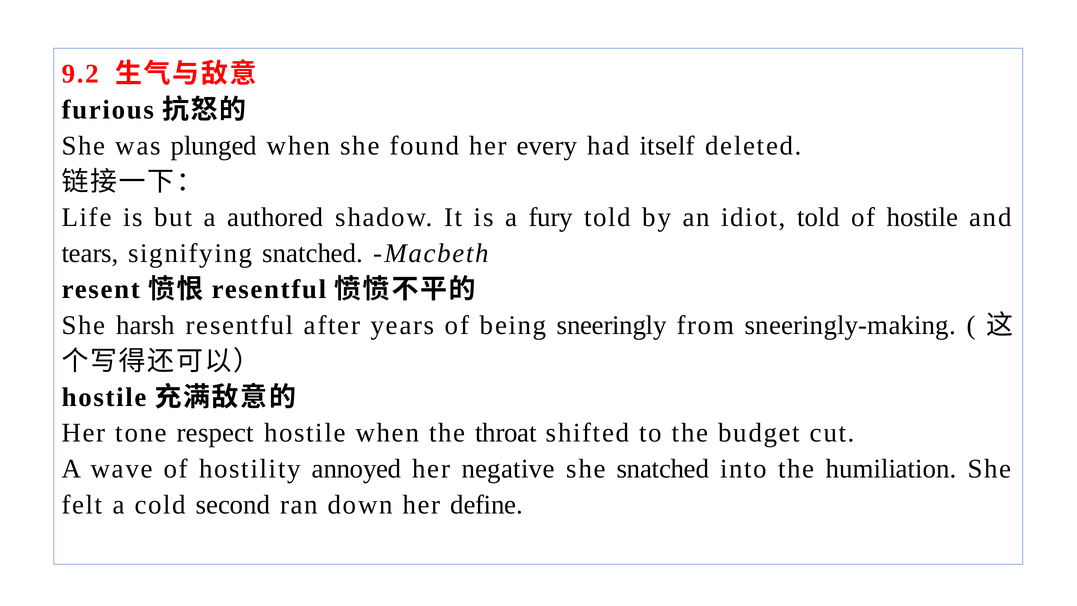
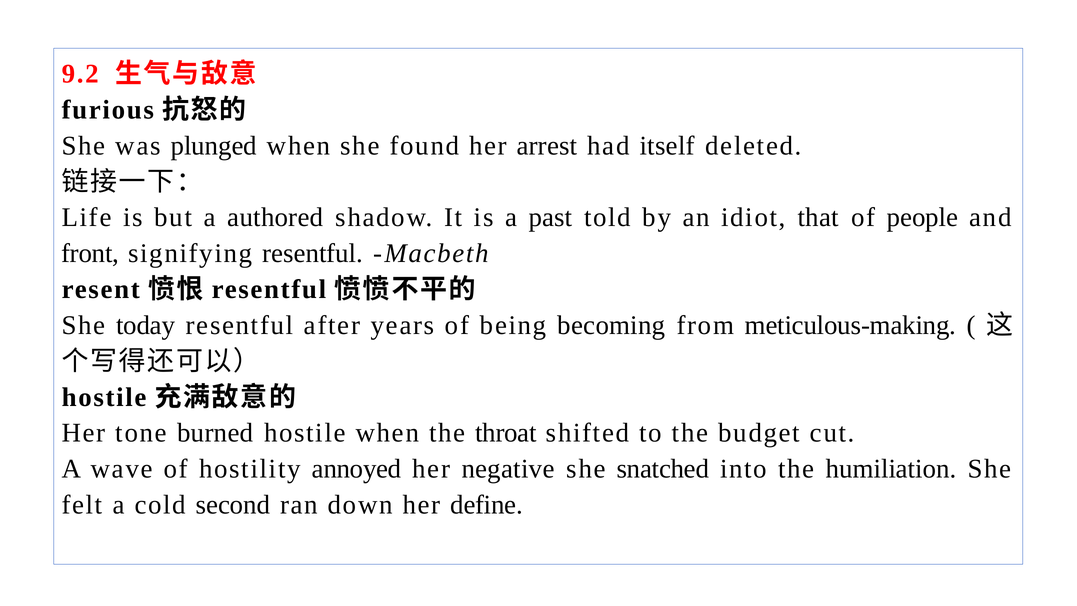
every: every -> arrest
fury: fury -> past
idiot told: told -> that
of hostile: hostile -> people
tears: tears -> front
signifying snatched: snatched -> resentful
harsh: harsh -> today
sneeringly: sneeringly -> becoming
sneeringly-making: sneeringly-making -> meticulous-making
respect: respect -> burned
